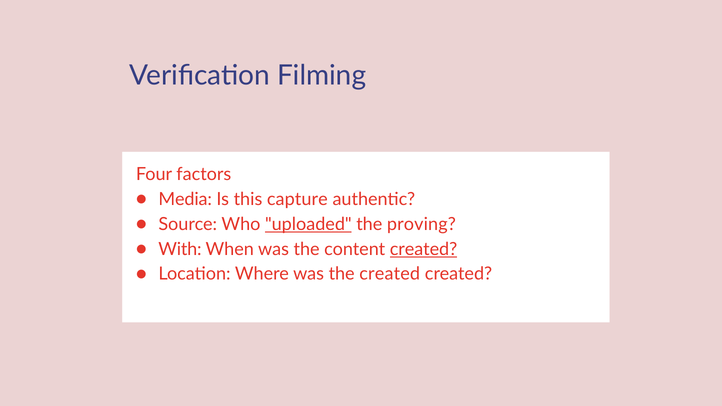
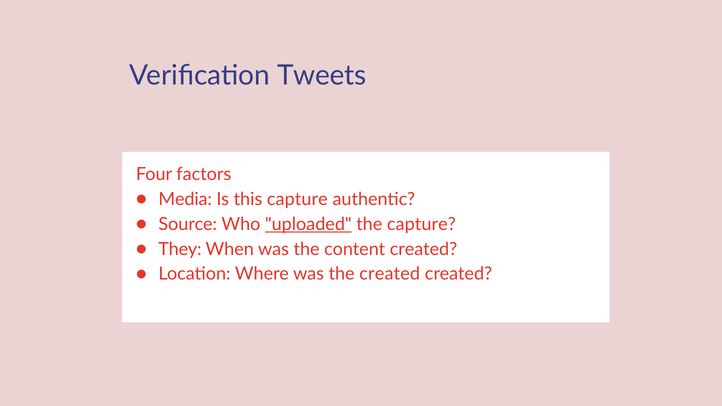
Filming: Filming -> Tweets
the proving: proving -> capture
With: With -> They
created at (424, 249) underline: present -> none
